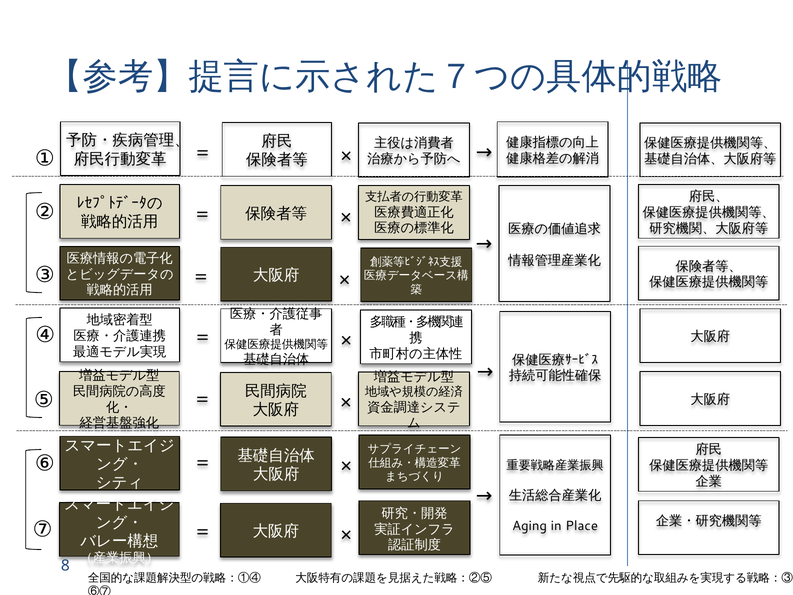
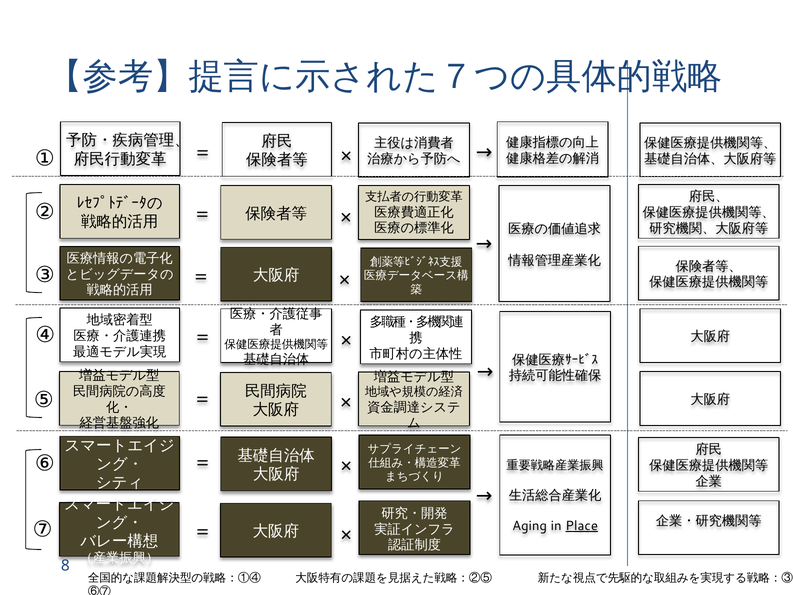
Place underline: none -> present
